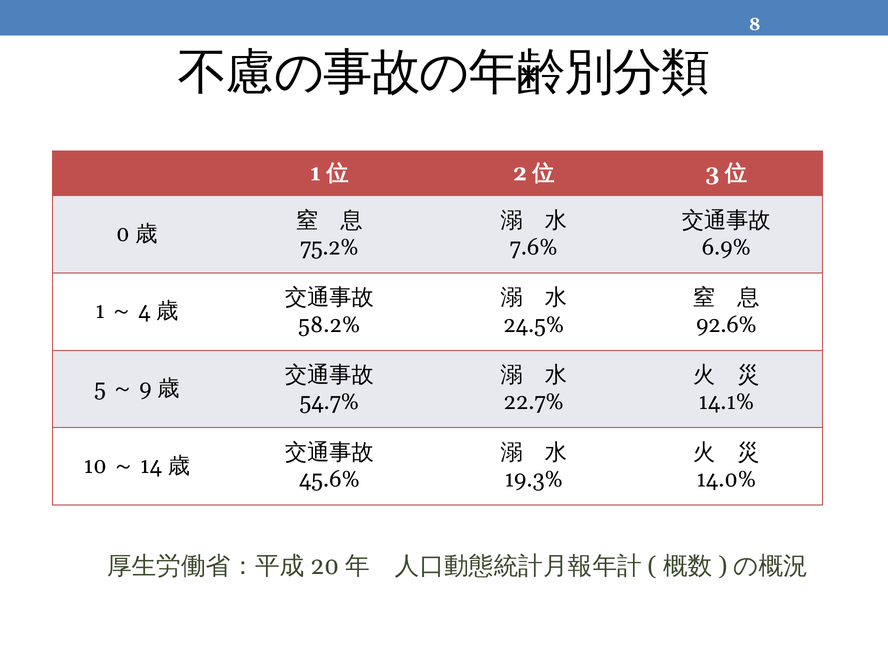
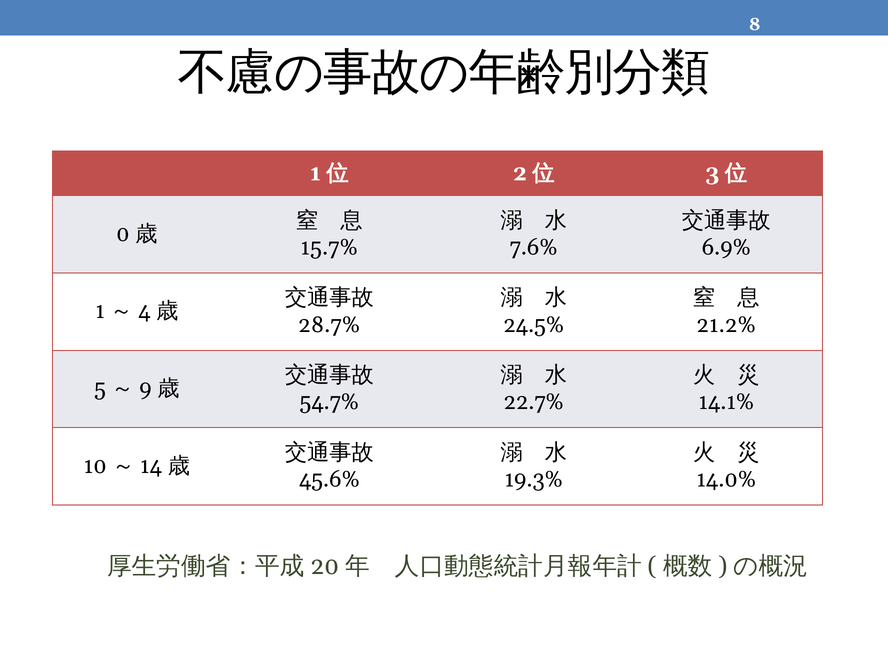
75.2%: 75.2% -> 15.7%
58.2%: 58.2% -> 28.7%
92.6%: 92.6% -> 21.2%
